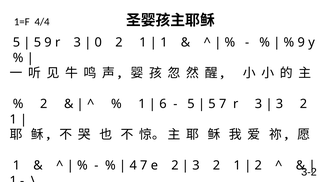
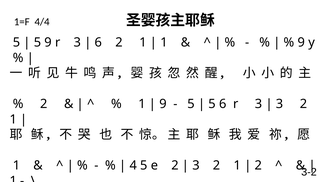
0 at (98, 42): 0 -> 6
6 at (163, 104): 6 -> 9
5 7: 7 -> 6
4 7: 7 -> 5
